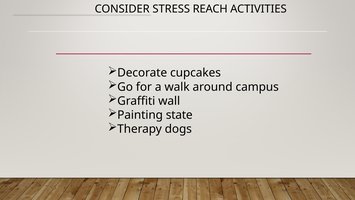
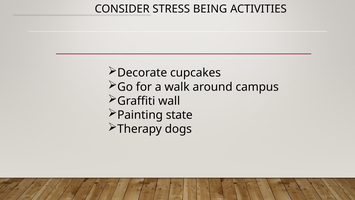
REACH: REACH -> BEING
